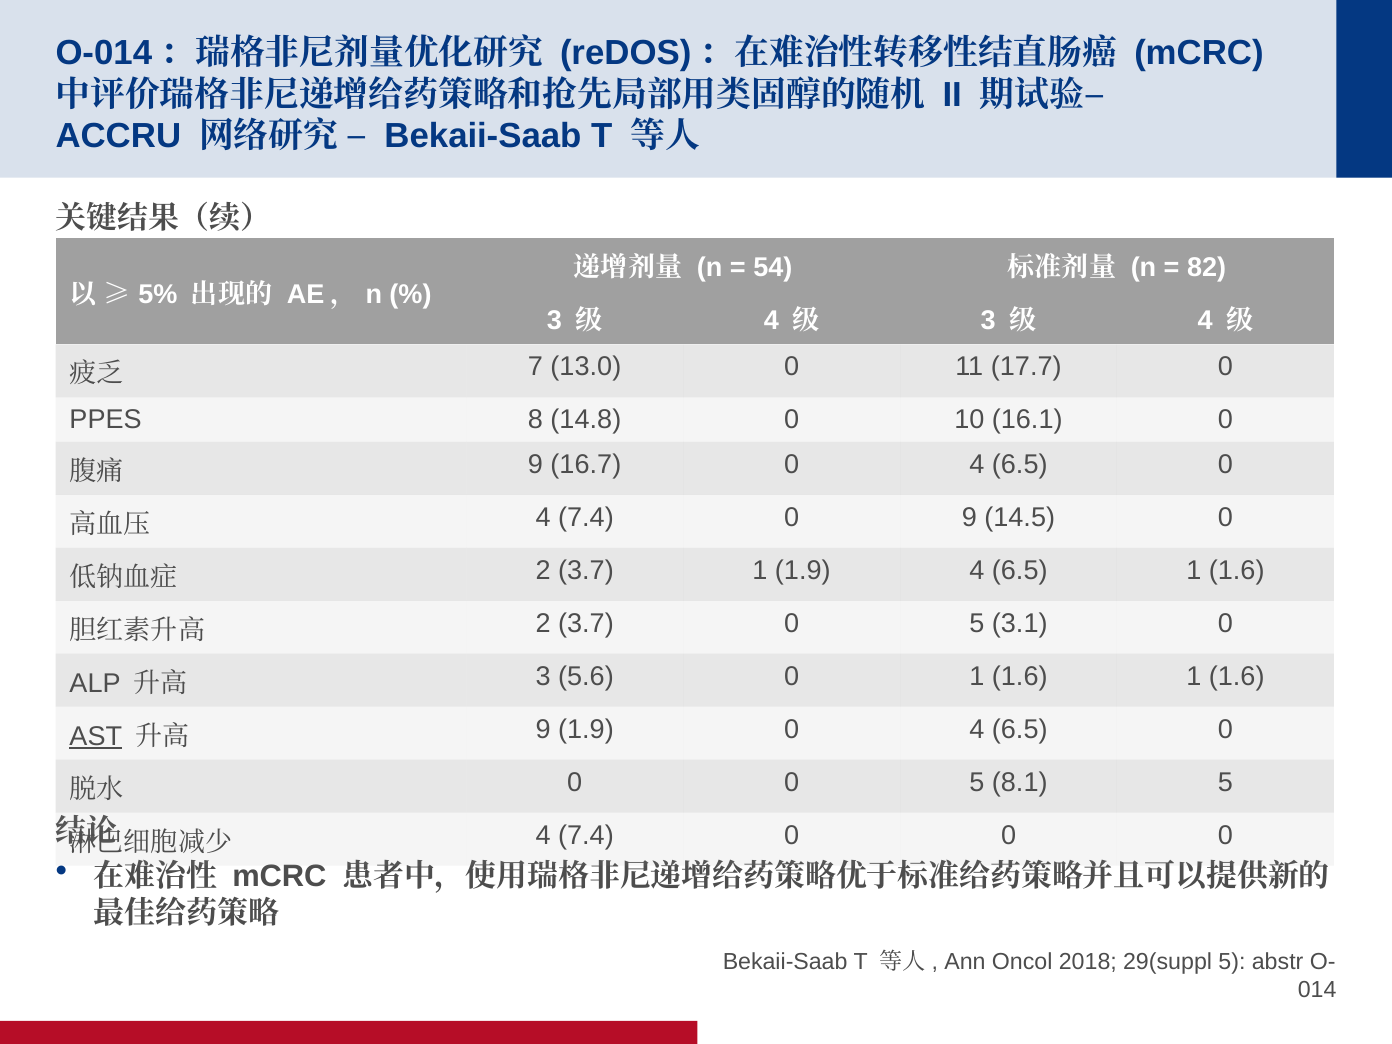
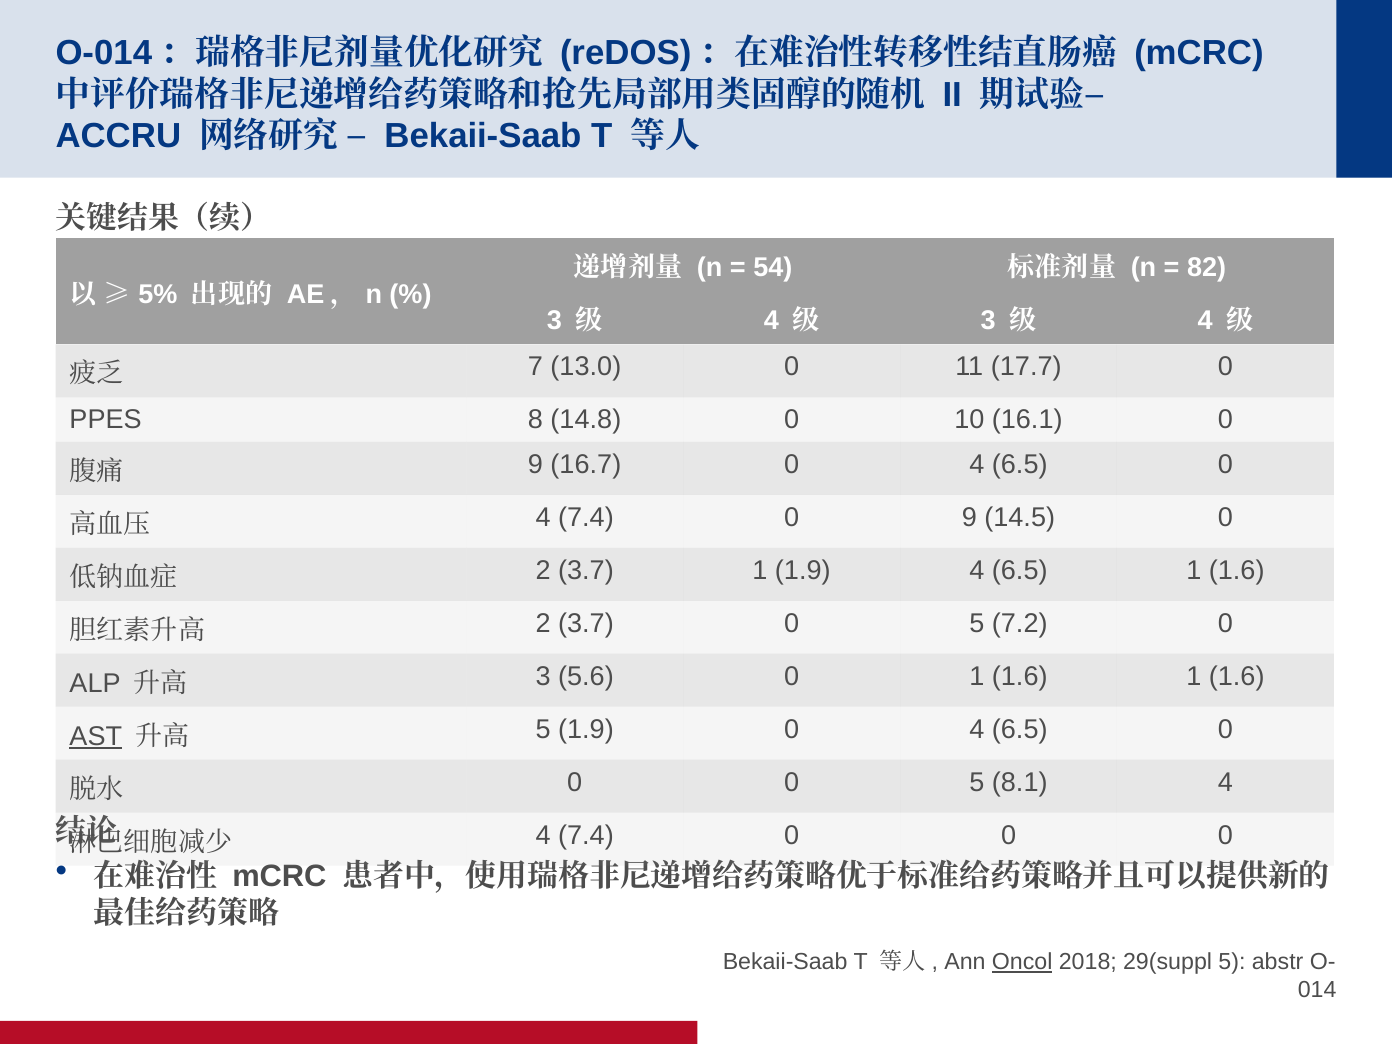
3.1: 3.1 -> 7.2
9 at (543, 729): 9 -> 5
8.1 5: 5 -> 4
Oncol underline: none -> present
